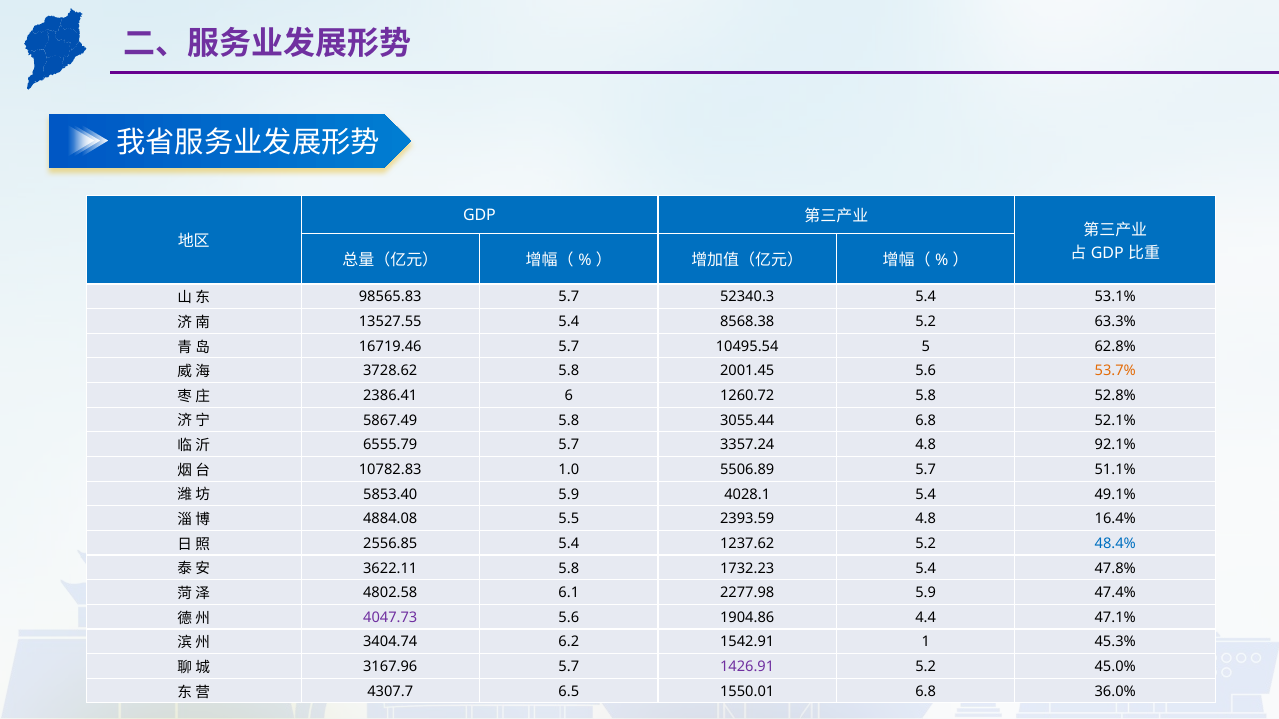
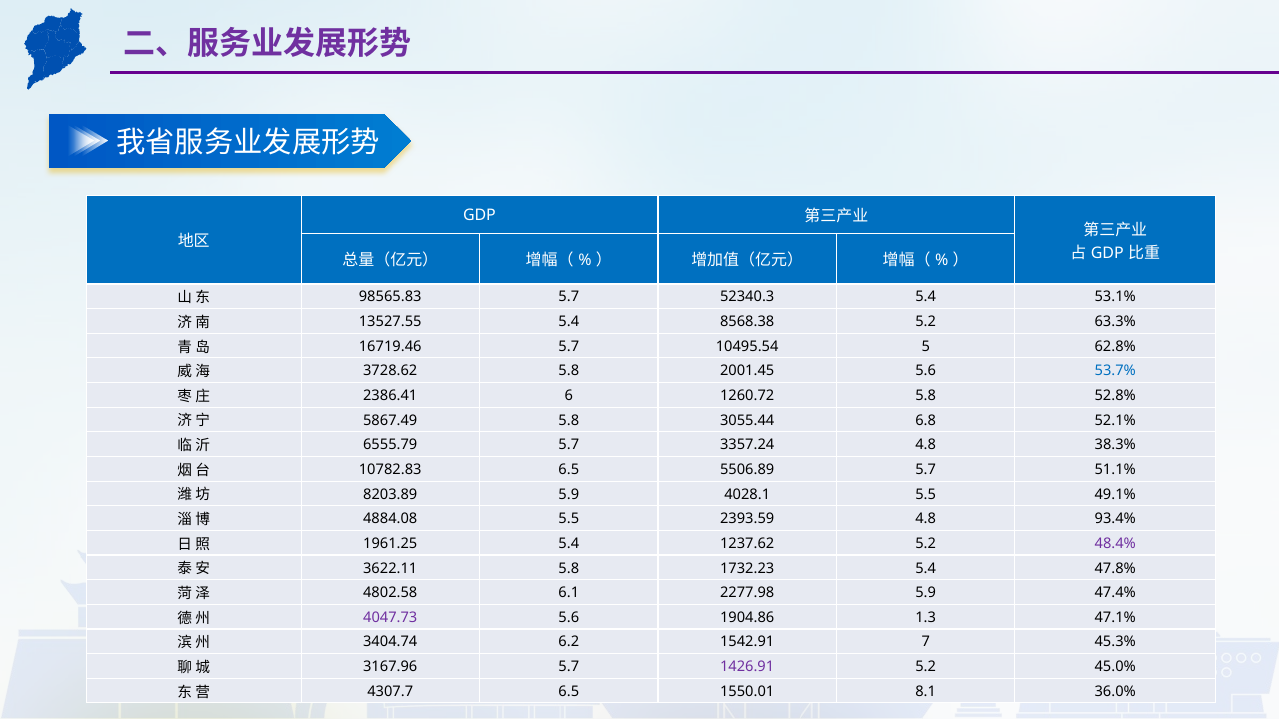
53.7% colour: orange -> blue
92.1%: 92.1% -> 38.3%
10782.83 1.0: 1.0 -> 6.5
5853.40: 5853.40 -> 8203.89
4028.1 5.4: 5.4 -> 5.5
16.4%: 16.4% -> 93.4%
2556.85: 2556.85 -> 1961.25
48.4% colour: blue -> purple
4.4: 4.4 -> 1.3
1: 1 -> 7
1550.01 6.8: 6.8 -> 8.1
